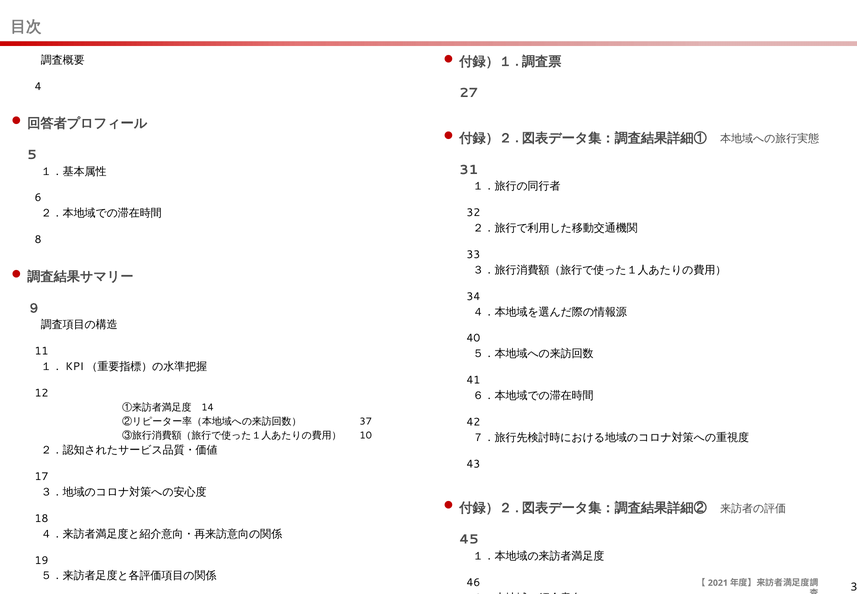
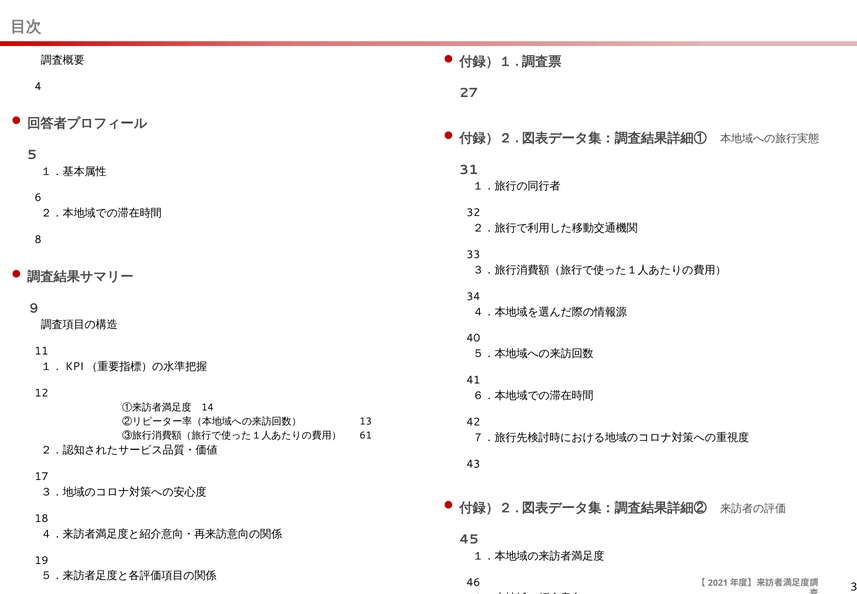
37: 37 -> 13
10: 10 -> 61
